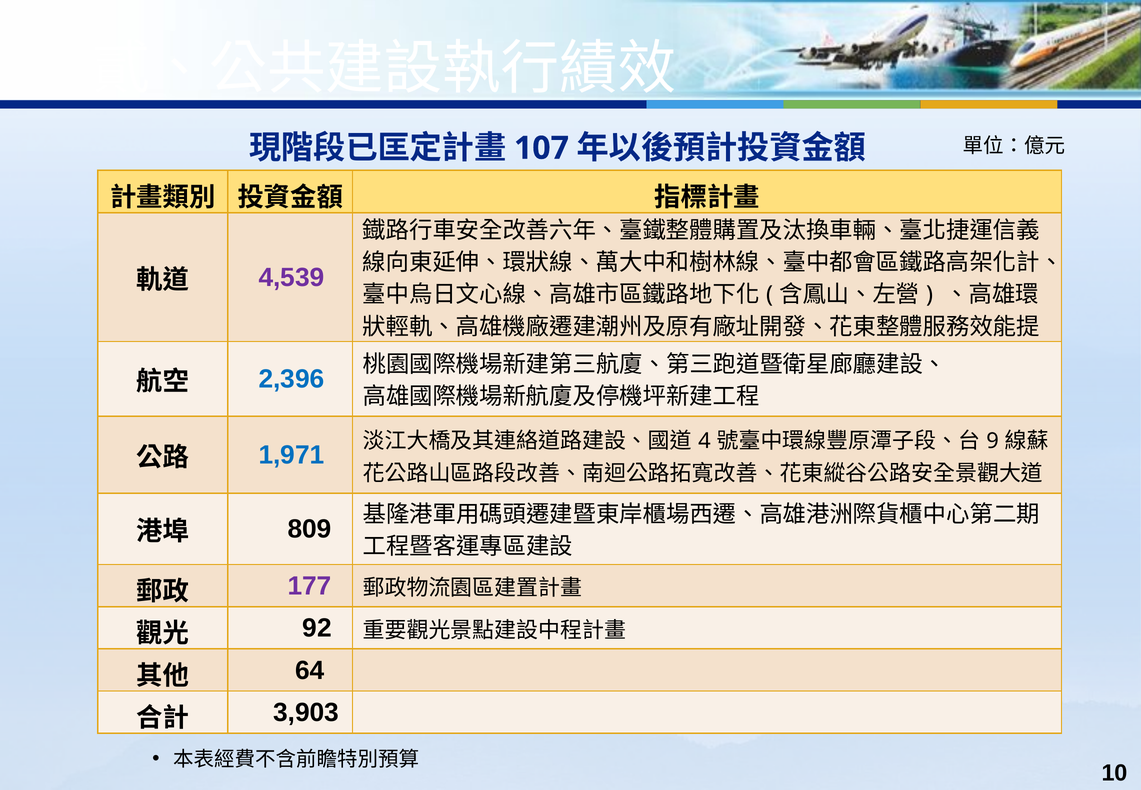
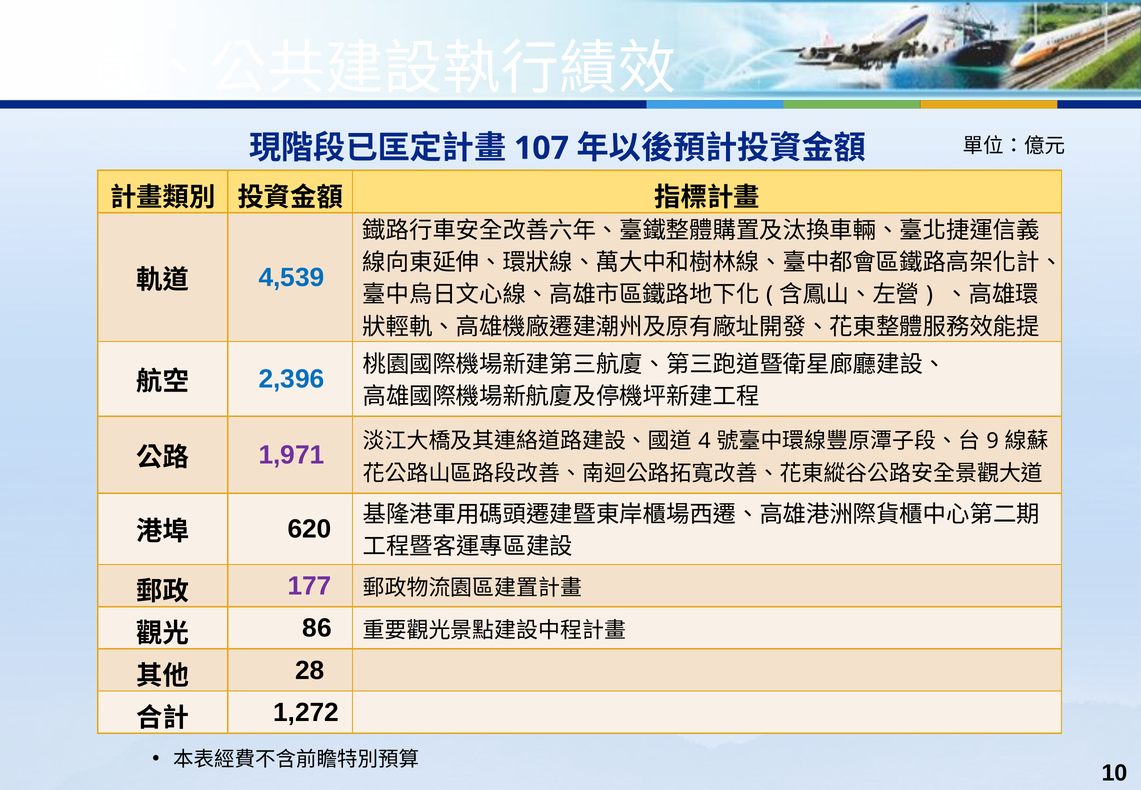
4,539 colour: purple -> blue
1,971 colour: blue -> purple
809: 809 -> 620
92: 92 -> 86
64: 64 -> 28
3,903: 3,903 -> 1,272
